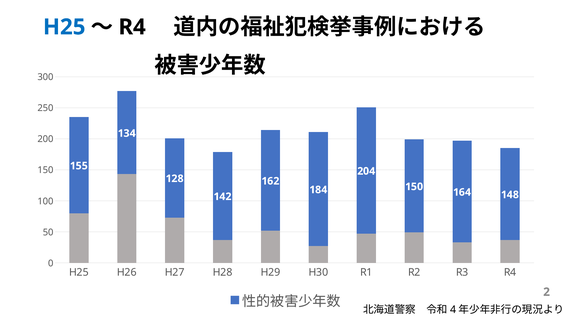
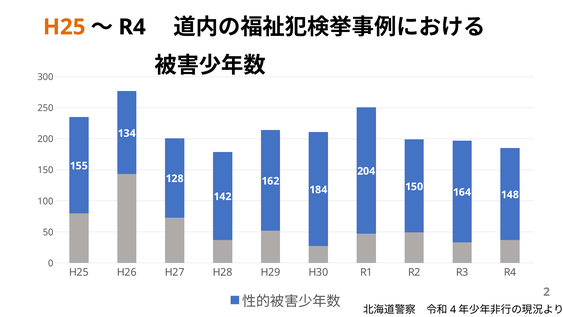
H25 at (64, 27) colour: blue -> orange
